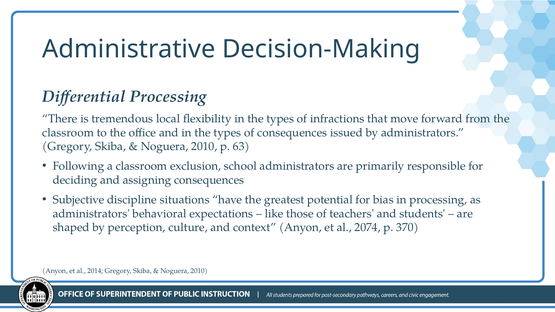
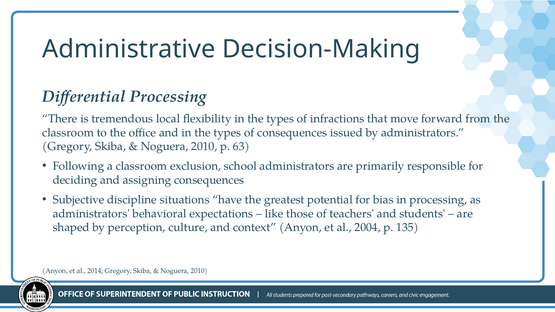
2074: 2074 -> 2004
370: 370 -> 135
